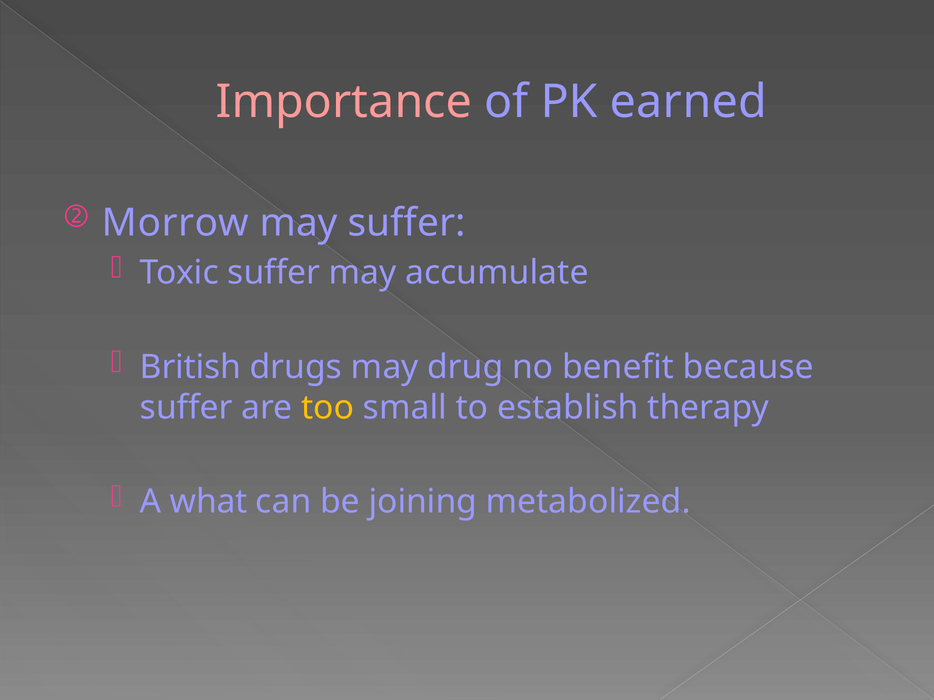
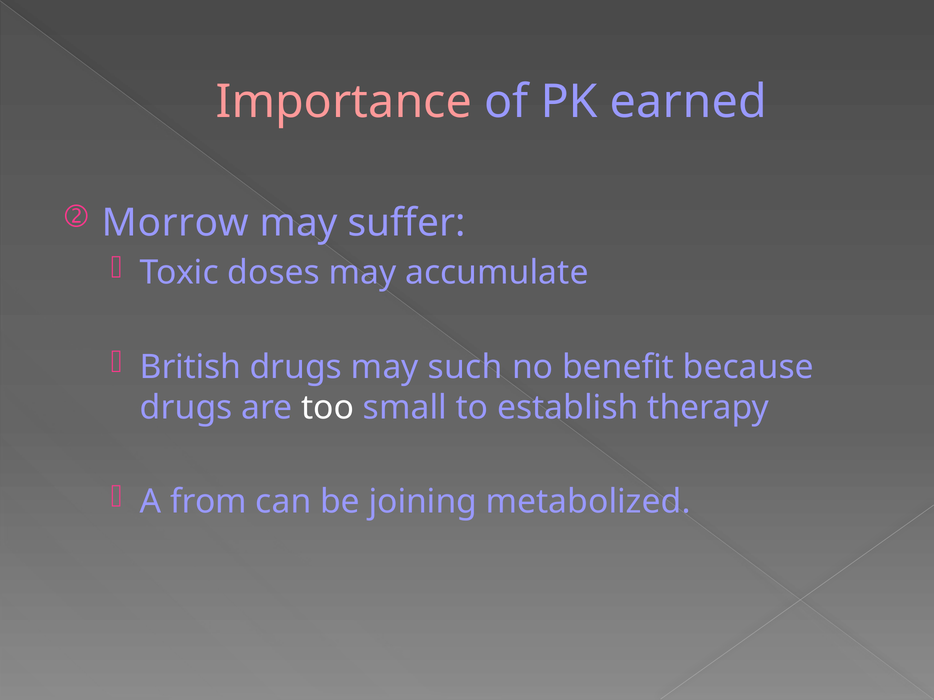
Toxic suffer: suffer -> doses
drug: drug -> such
suffer at (186, 408): suffer -> drugs
too colour: yellow -> white
what: what -> from
